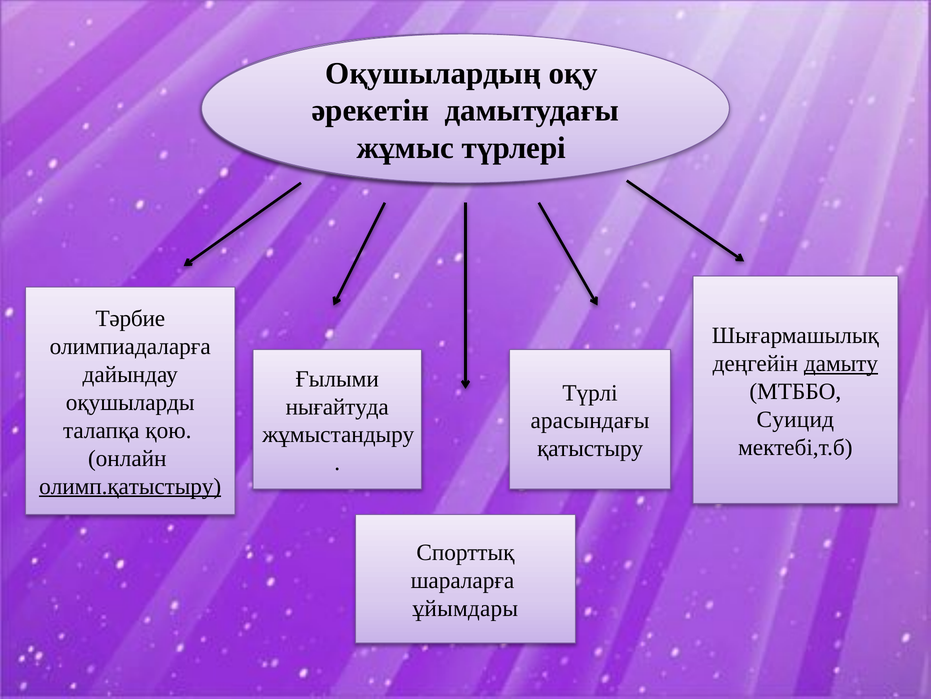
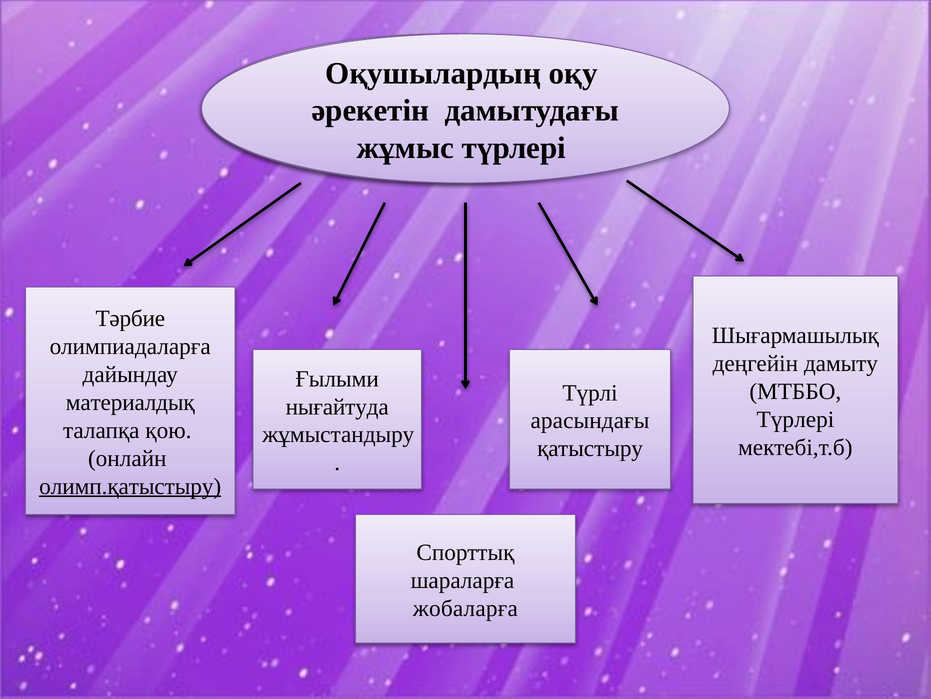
дамыту at (841, 363) underline: present -> none
оқушыларды: оқушыларды -> материалдық
Суицид at (795, 419): Суицид -> Түрлері
ұйымдары: ұйымдары -> жобаларға
